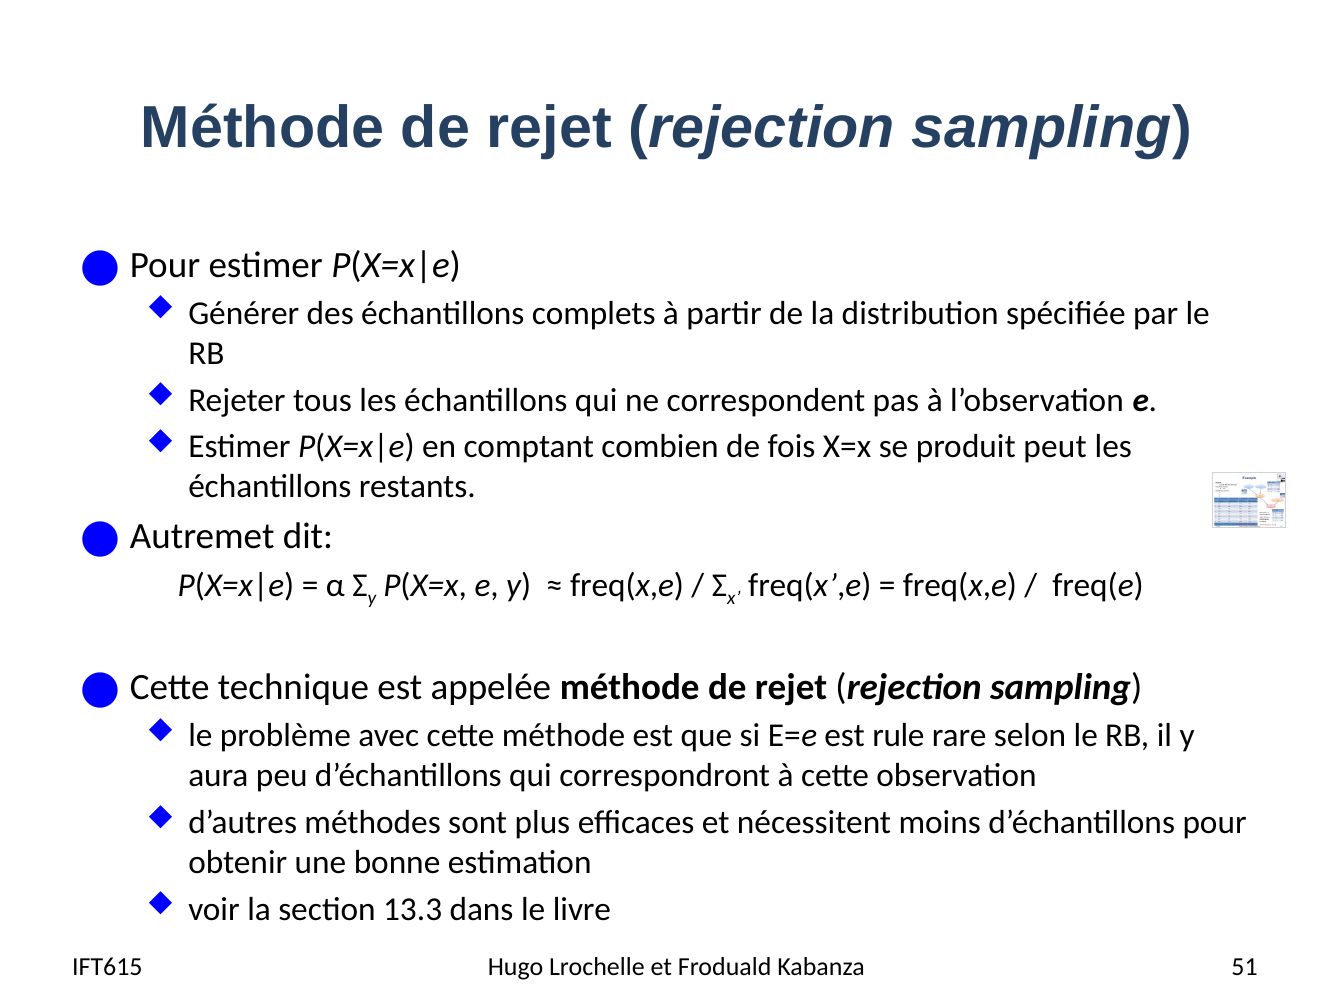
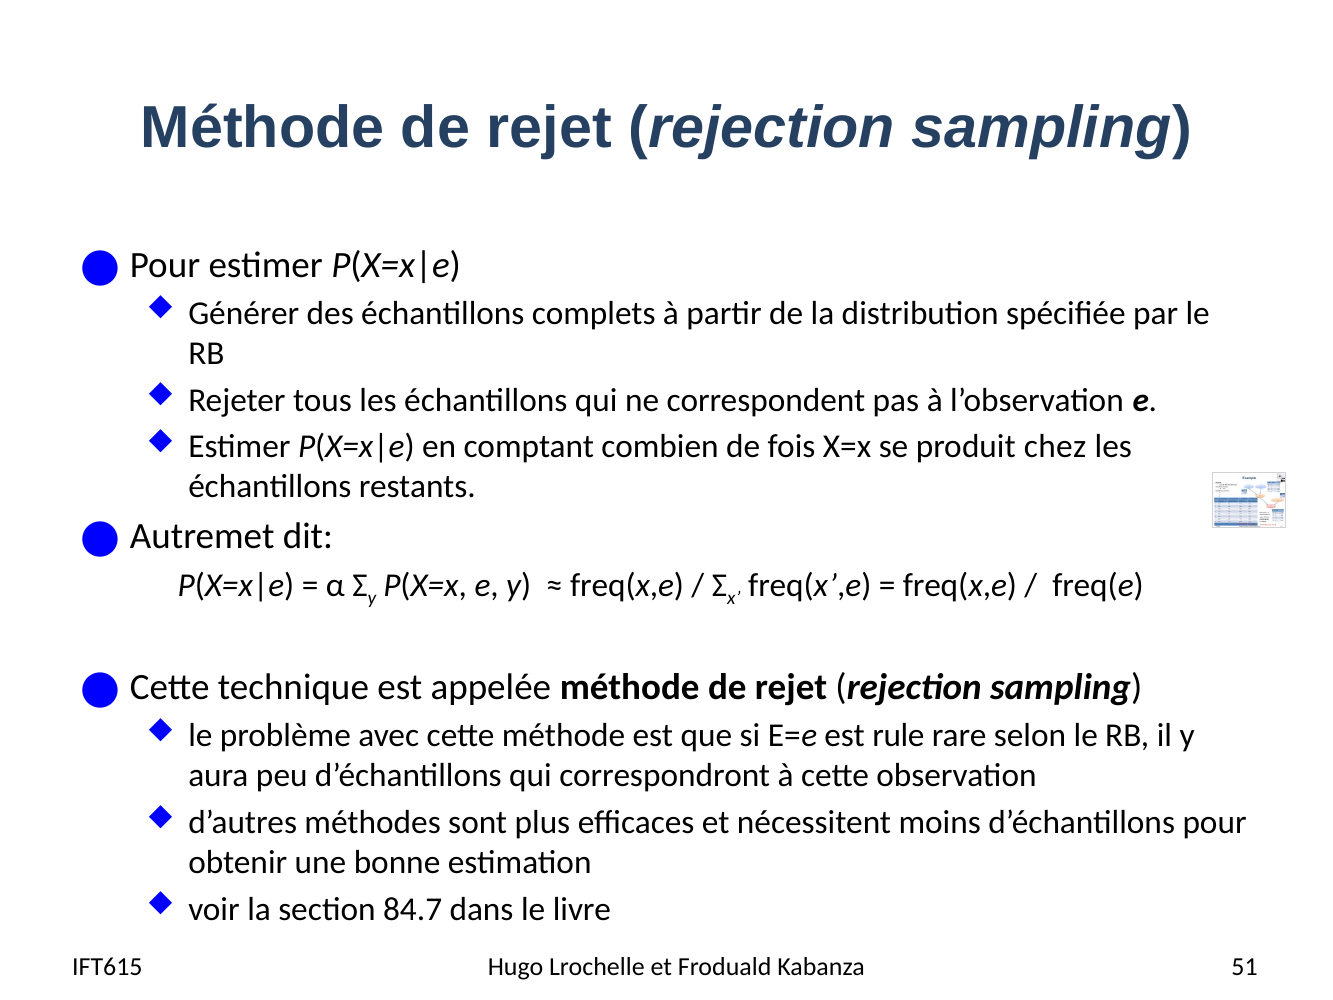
peut: peut -> chez
13.3: 13.3 -> 84.7
